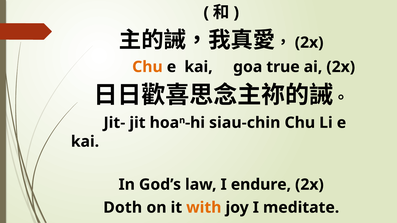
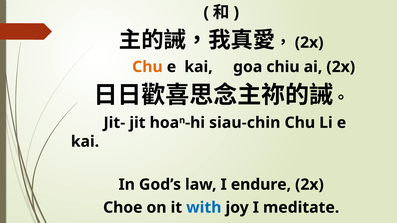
true: true -> chiu
Doth: Doth -> Choe
with colour: orange -> blue
